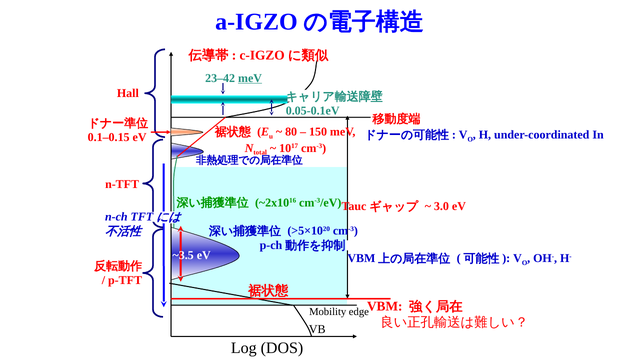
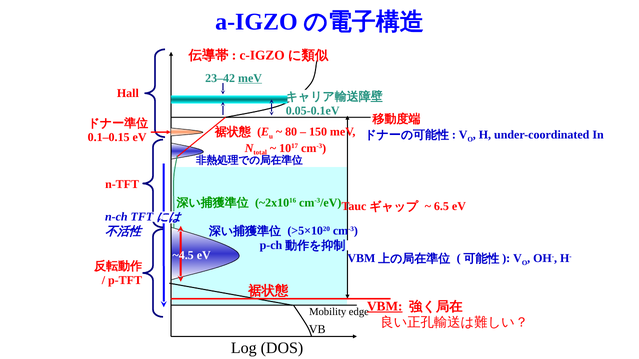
3.0: 3.0 -> 6.5
~3.5: ~3.5 -> ~4.5
VBM underline: none -> present
